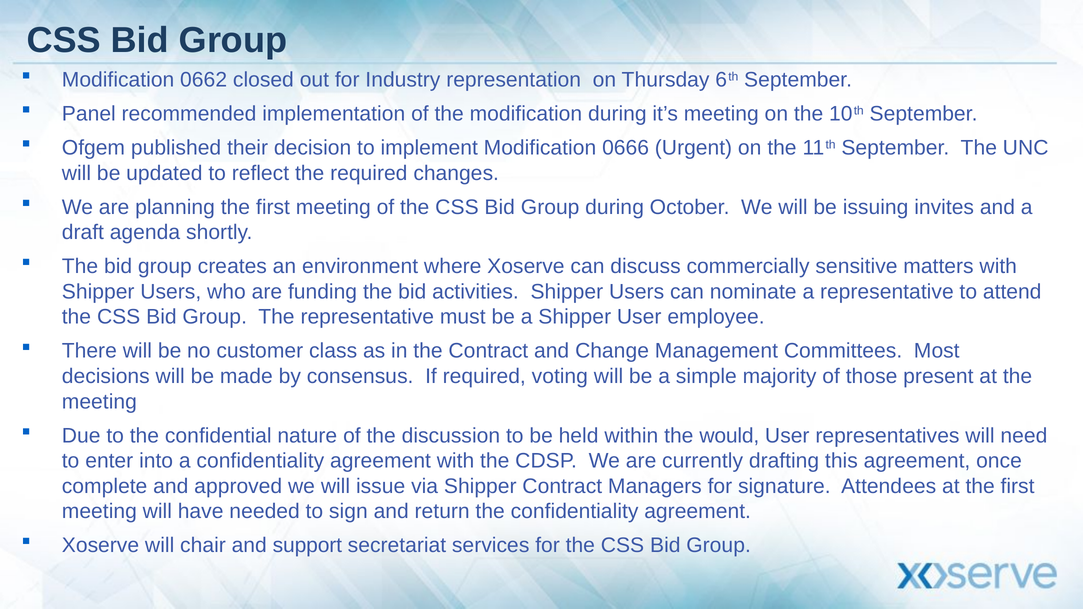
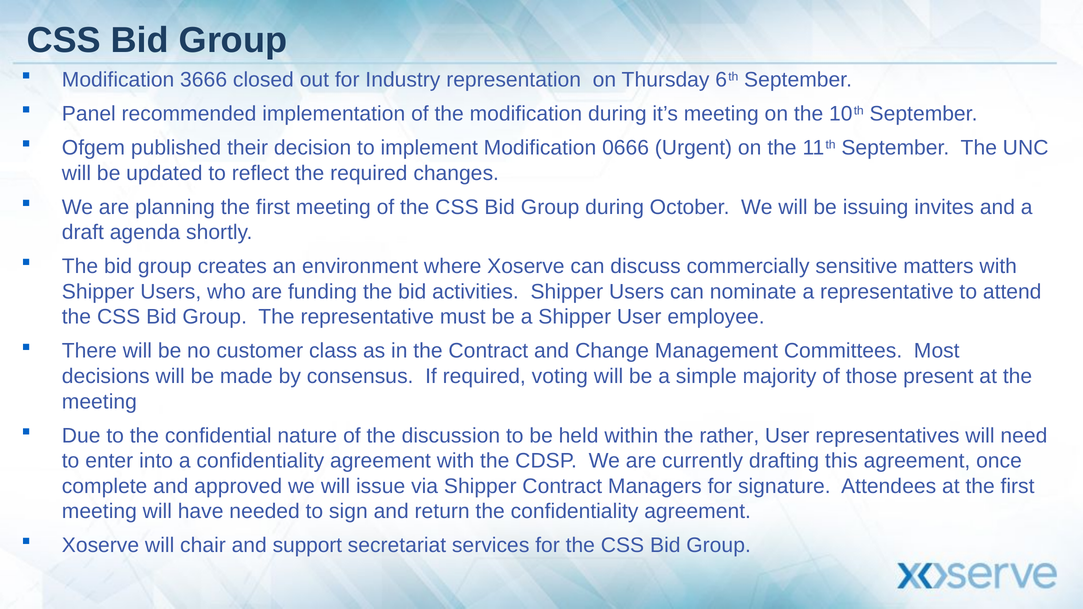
0662: 0662 -> 3666
would: would -> rather
